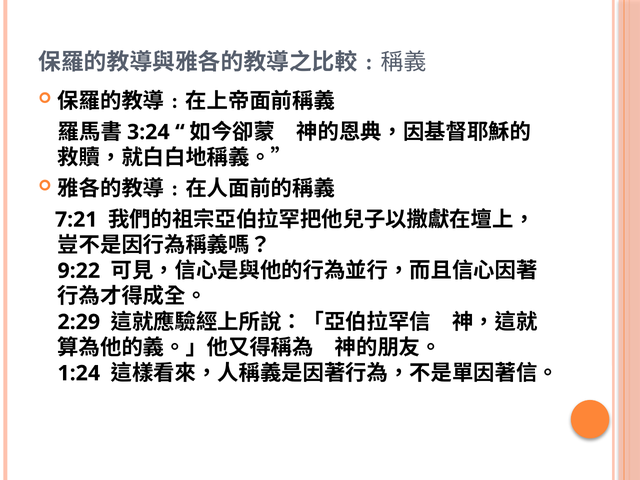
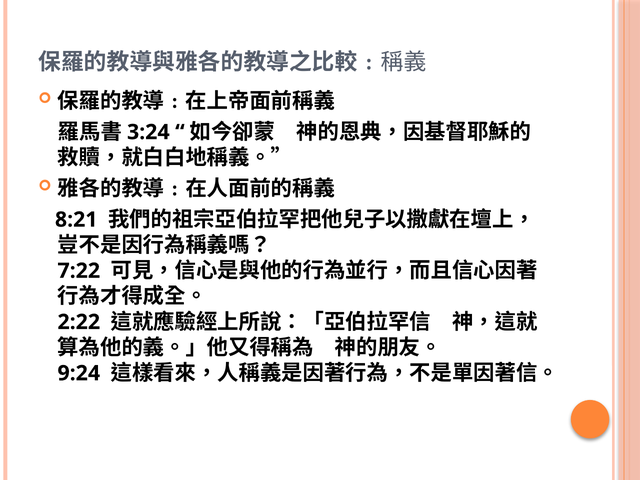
7:21: 7:21 -> 8:21
9:22: 9:22 -> 7:22
2:29: 2:29 -> 2:22
1:24: 1:24 -> 9:24
